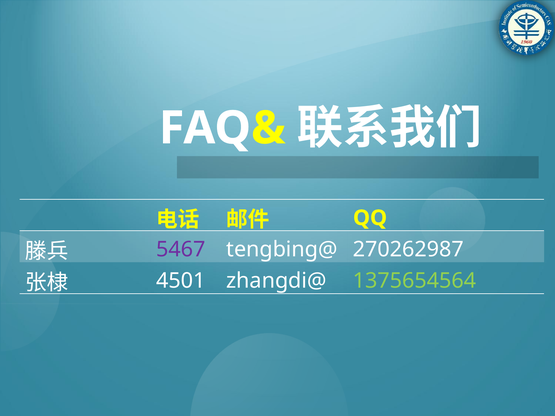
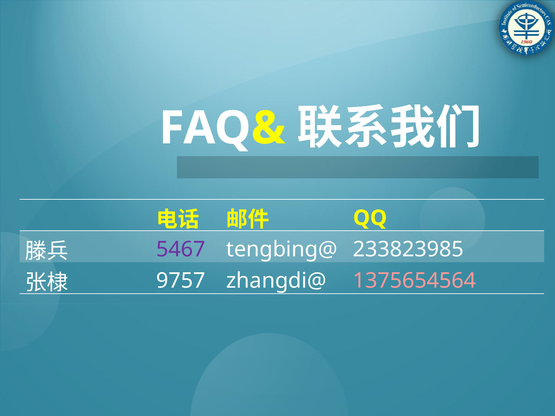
270262987: 270262987 -> 233823985
4501: 4501 -> 9757
1375654564 colour: light green -> pink
